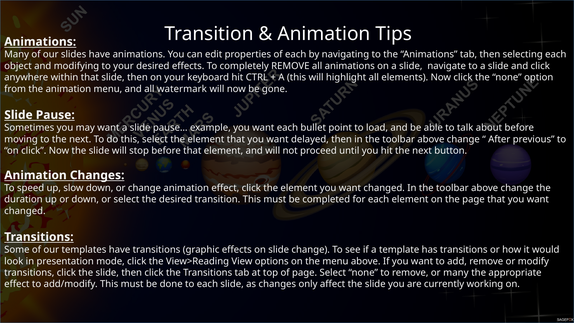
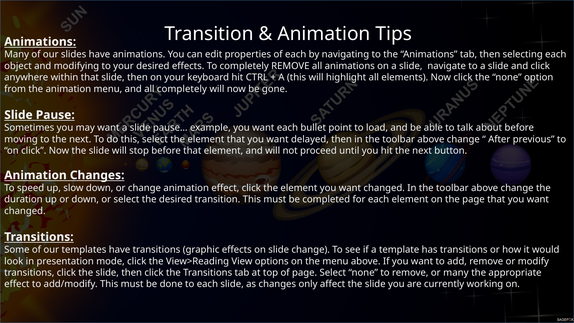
all watermark: watermark -> completely
